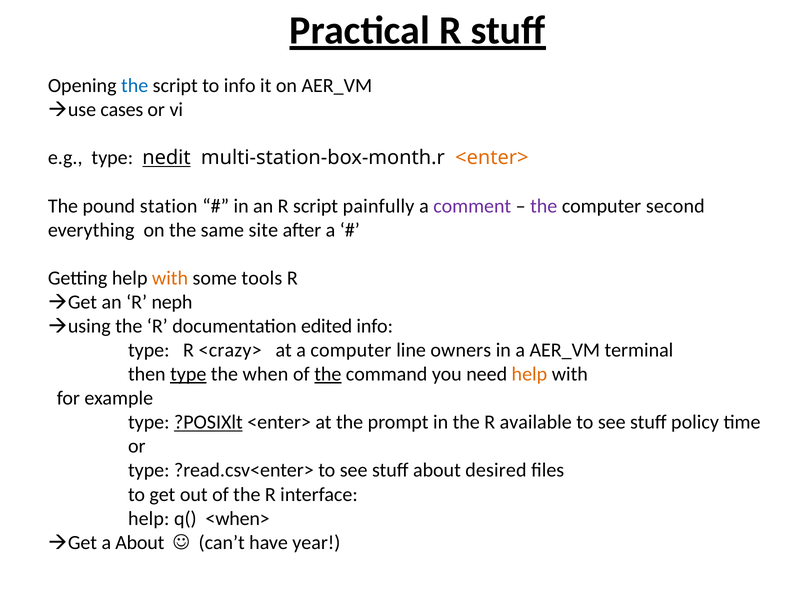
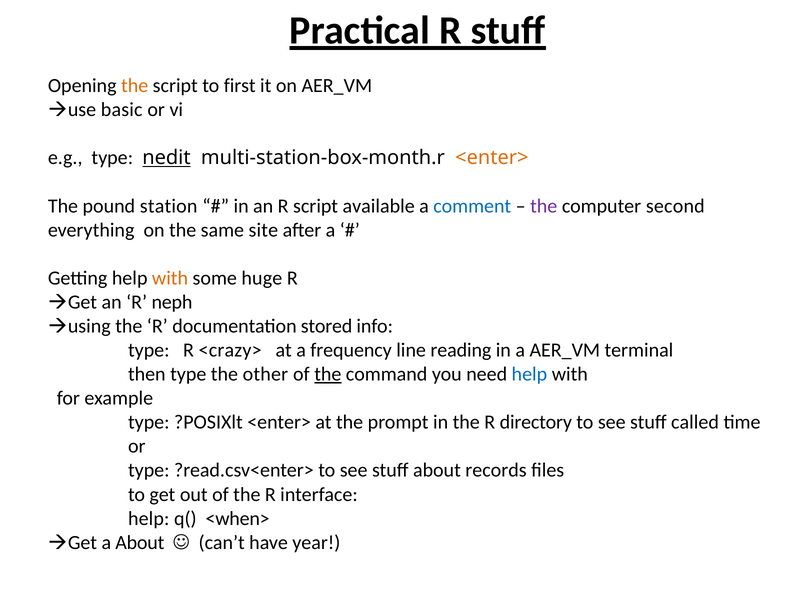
the at (135, 86) colour: blue -> orange
to info: info -> first
cases: cases -> basic
painfully: painfully -> available
comment colour: purple -> blue
tools: tools -> huge
edited: edited -> stored
a computer: computer -> frequency
owners: owners -> reading
type at (188, 374) underline: present -> none
when: when -> other
help at (529, 374) colour: orange -> blue
?POSIXlt underline: present -> none
available: available -> directory
policy: policy -> called
desired: desired -> records
